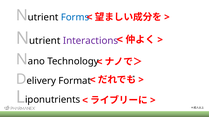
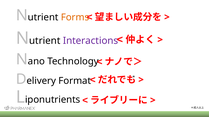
Forms colour: blue -> orange
